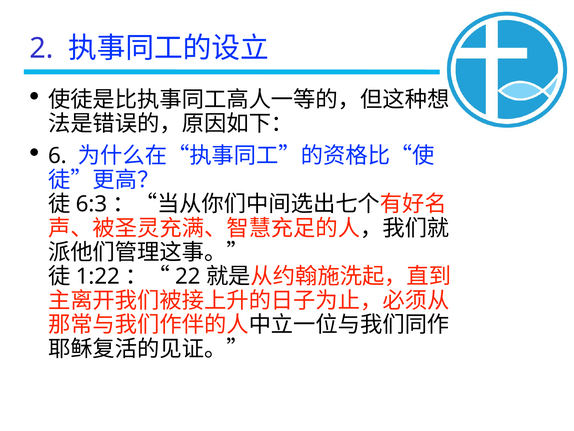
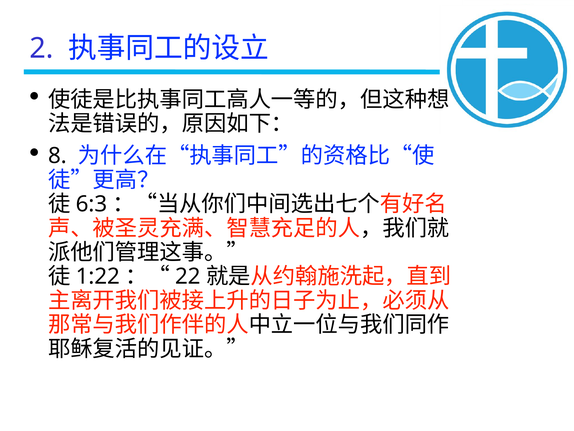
6: 6 -> 8
